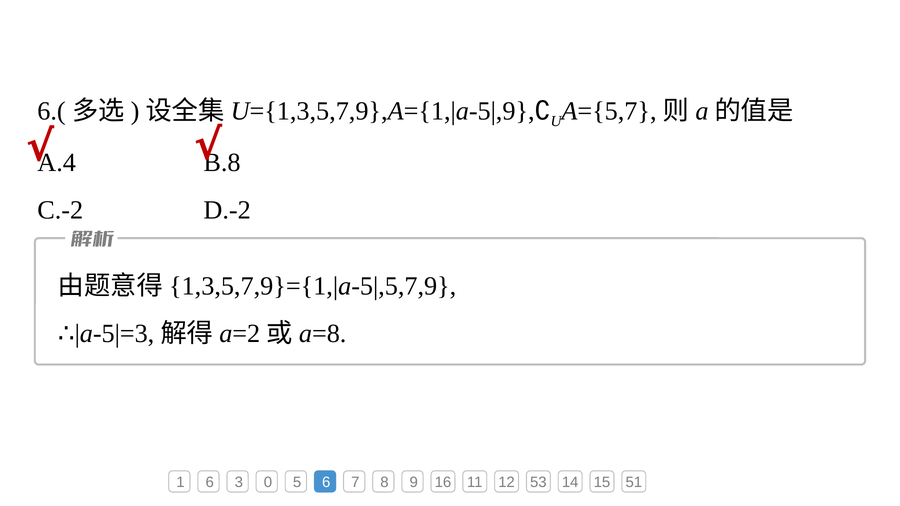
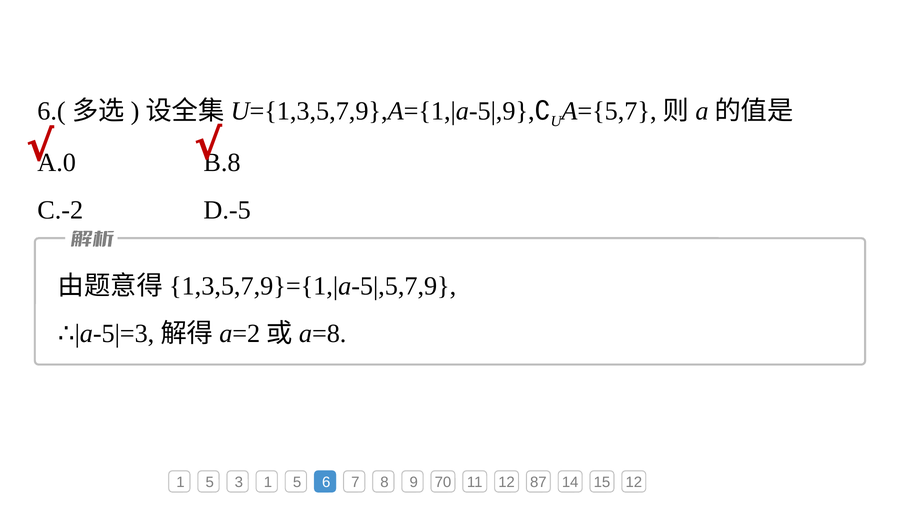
A.4: A.4 -> A.0
D.-2: D.-2 -> D.-5
6 at (210, 483): 6 -> 5
3 0: 0 -> 1
16: 16 -> 70
53: 53 -> 87
15 51: 51 -> 12
